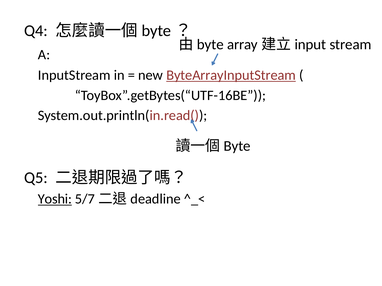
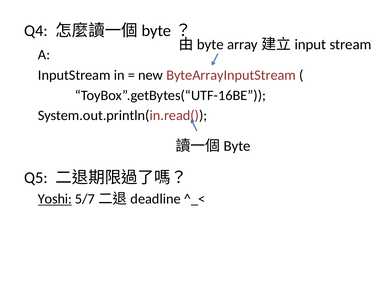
ByteArrayInputStream underline: present -> none
